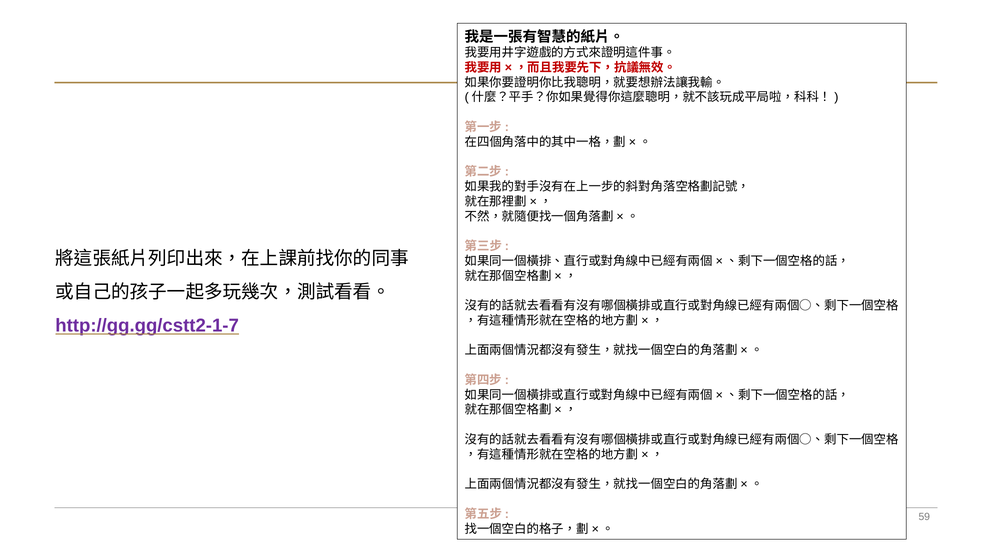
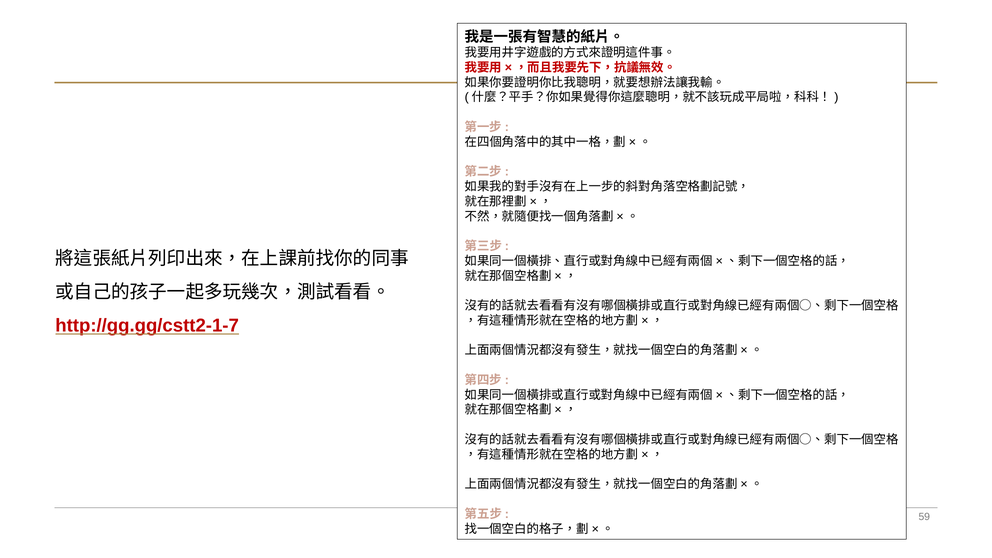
http://gg.gg/cstt2-1-7 colour: purple -> red
